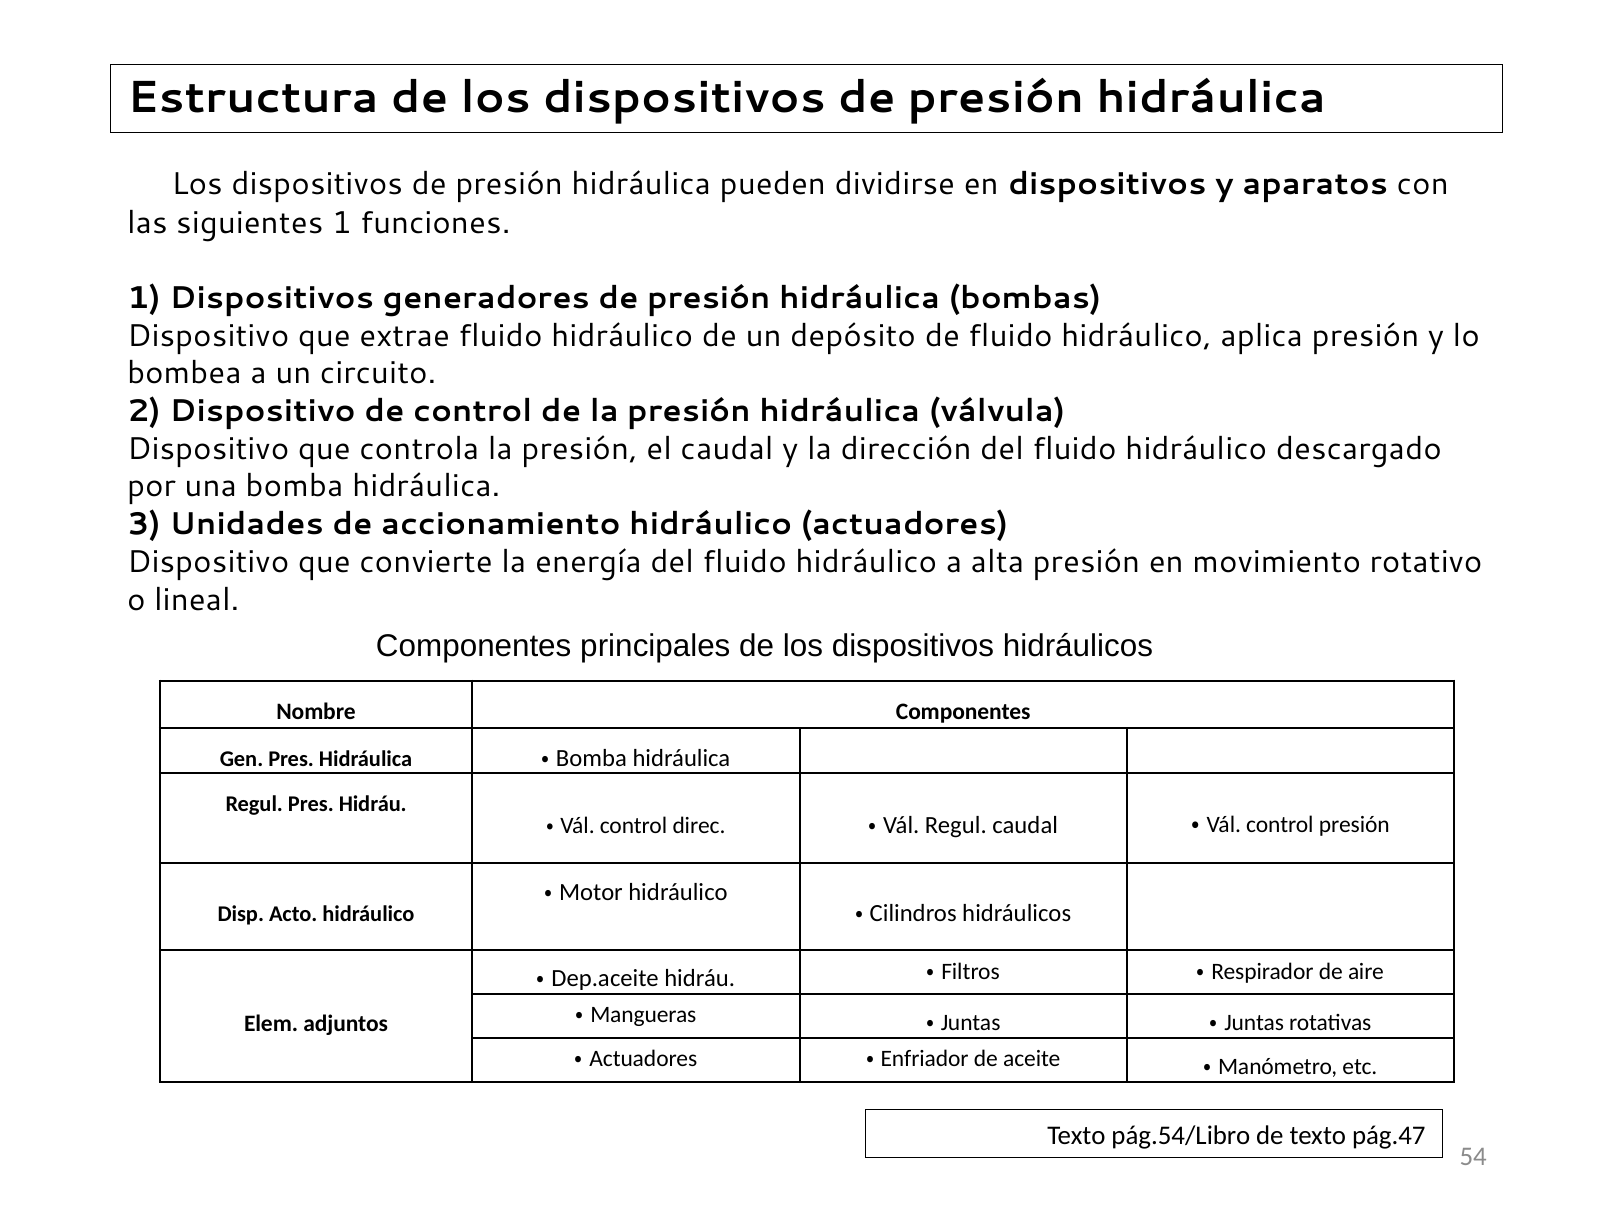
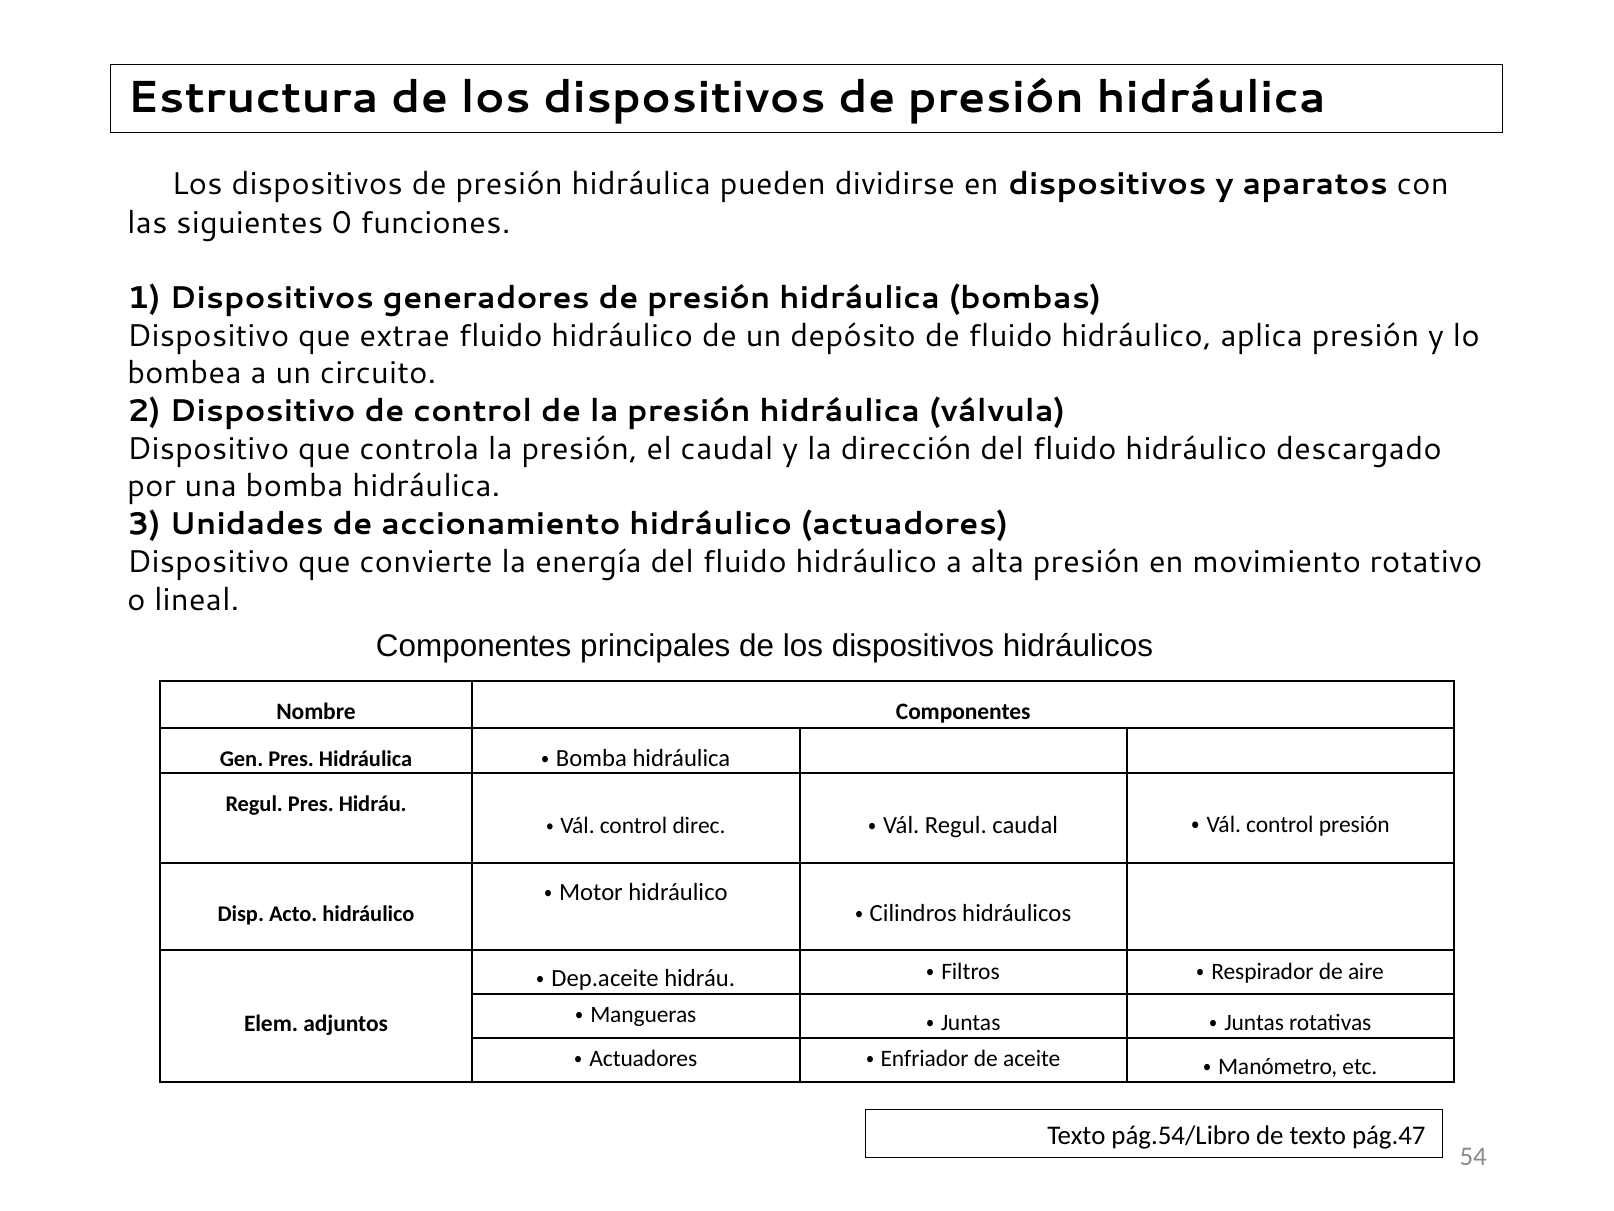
siguientes 1: 1 -> 0
